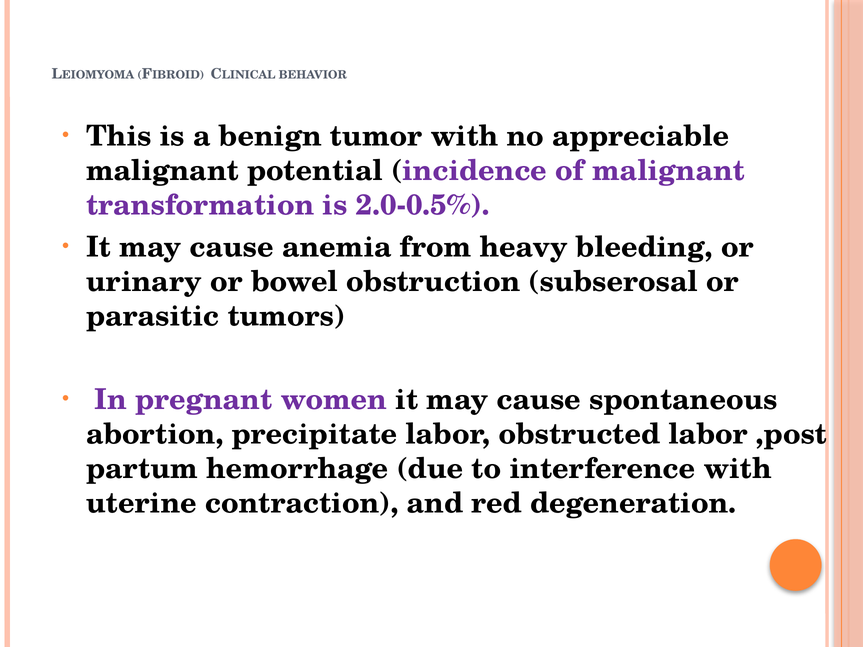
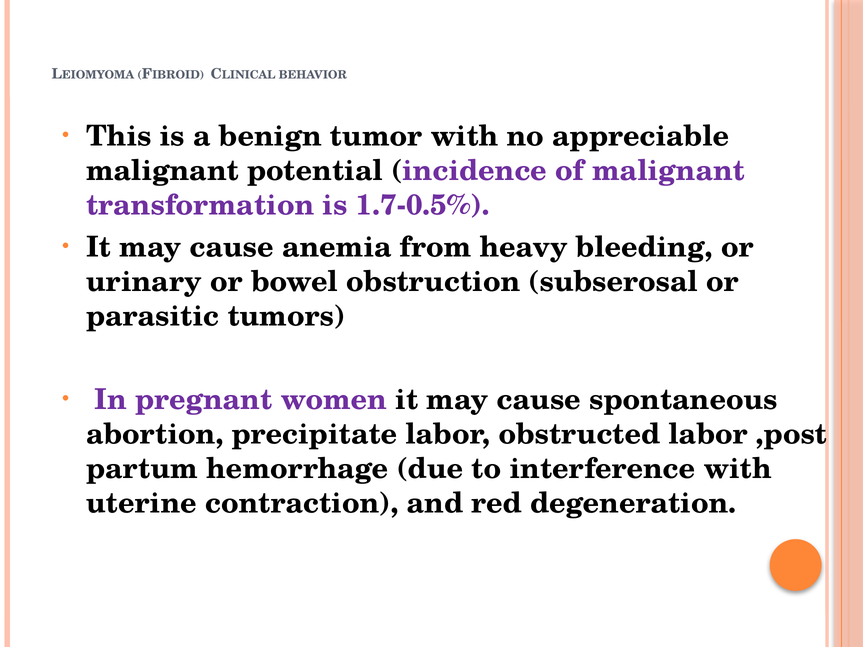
2.0-0.5%: 2.0-0.5% -> 1.7-0.5%
